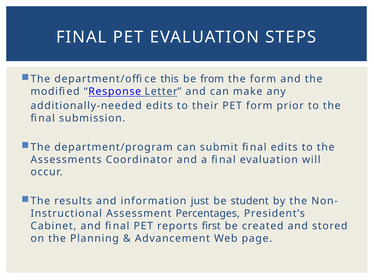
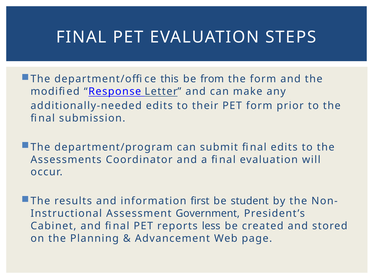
just: just -> first
Percentages: Percentages -> Government
first: first -> less
